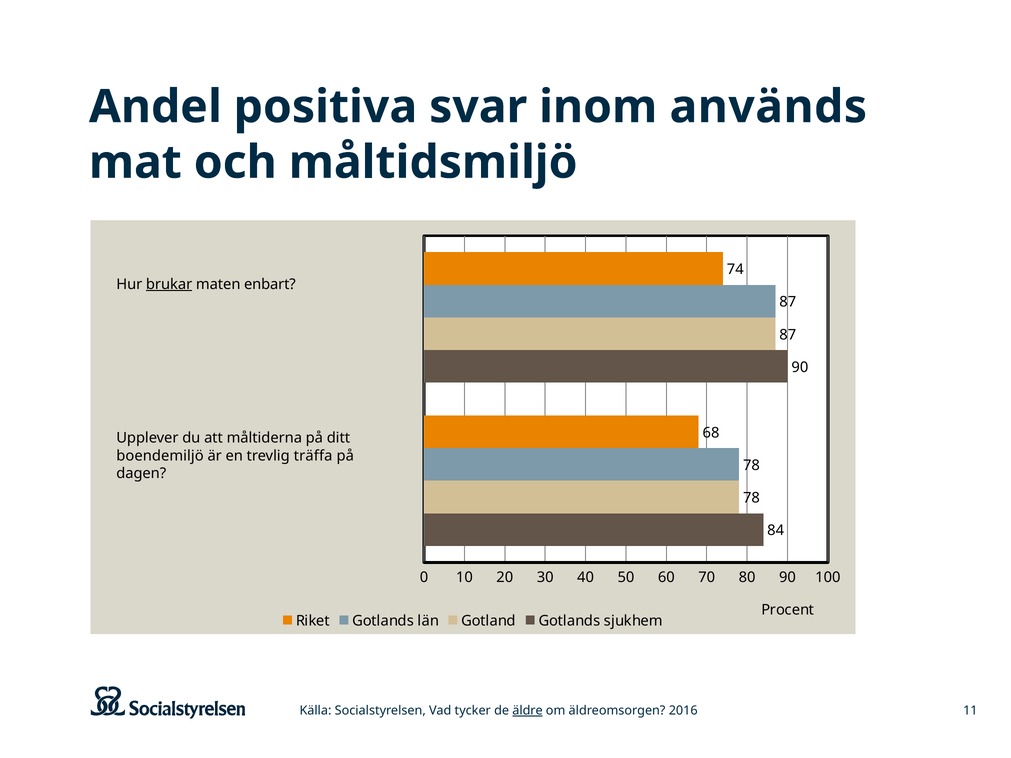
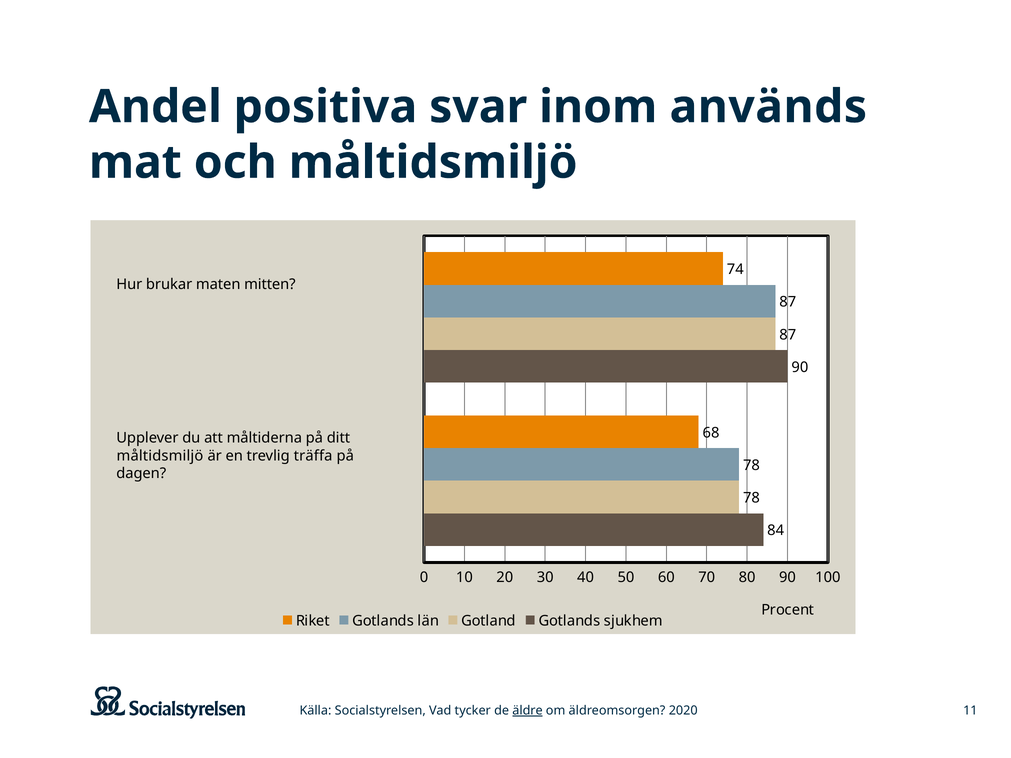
brukar underline: present -> none
enbart: enbart -> mitten
boendemiljö at (160, 456): boendemiljö -> måltidsmiljö
2016: 2016 -> 2020
